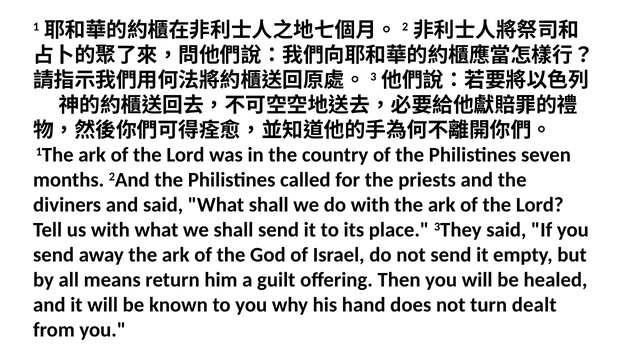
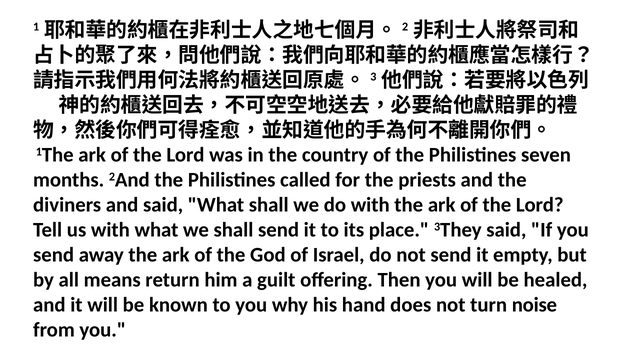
dealt: dealt -> noise
